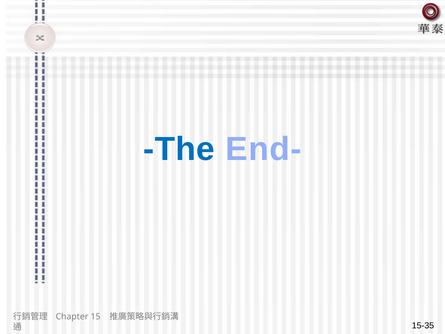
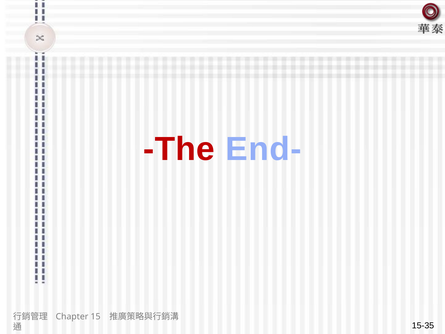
The colour: blue -> red
